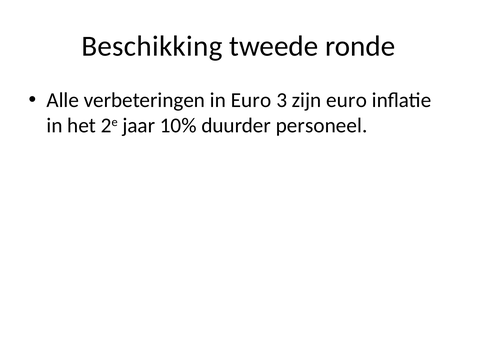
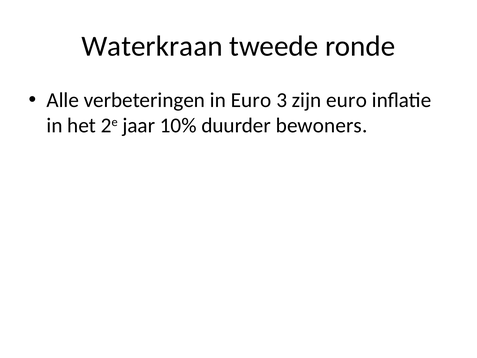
Beschikking: Beschikking -> Waterkraan
personeel: personeel -> bewoners
